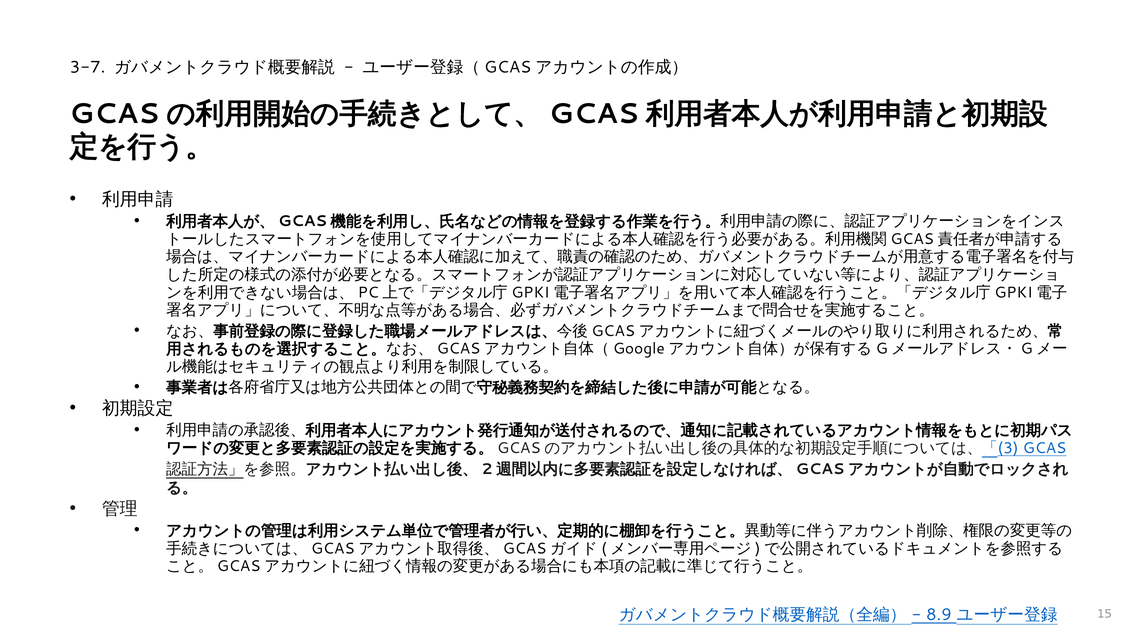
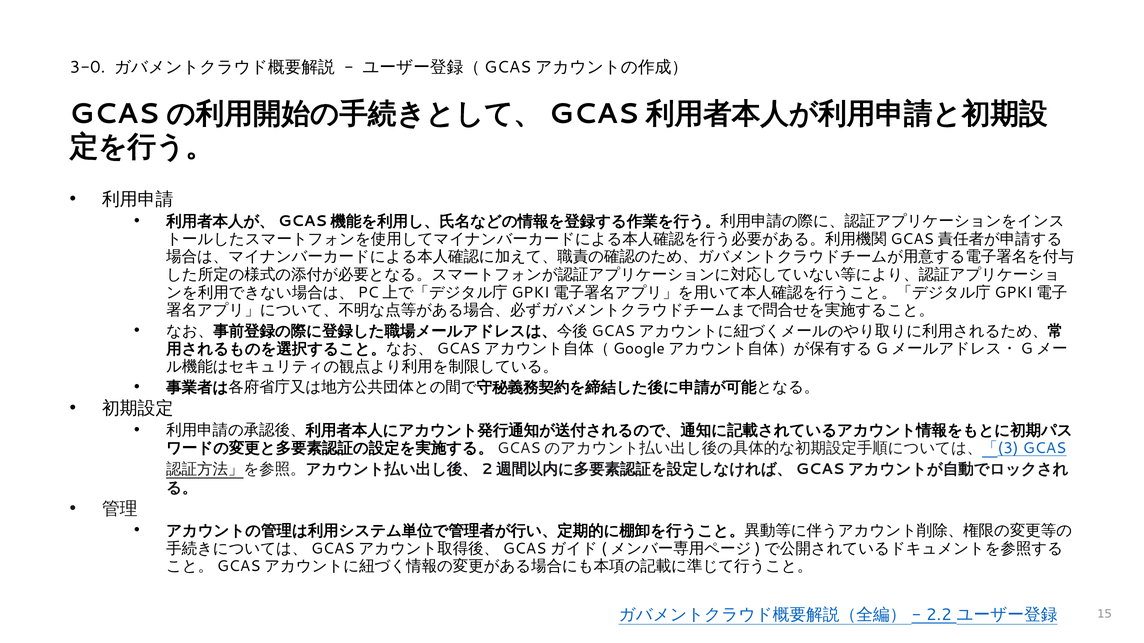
3-7: 3-7 -> 3-0
8.9: 8.9 -> 2.2
